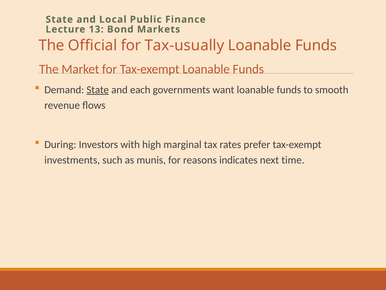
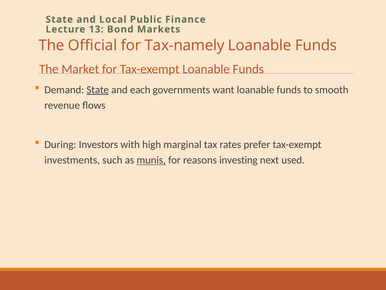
Tax-usually: Tax-usually -> Tax-namely
munis underline: none -> present
indicates: indicates -> investing
time: time -> used
